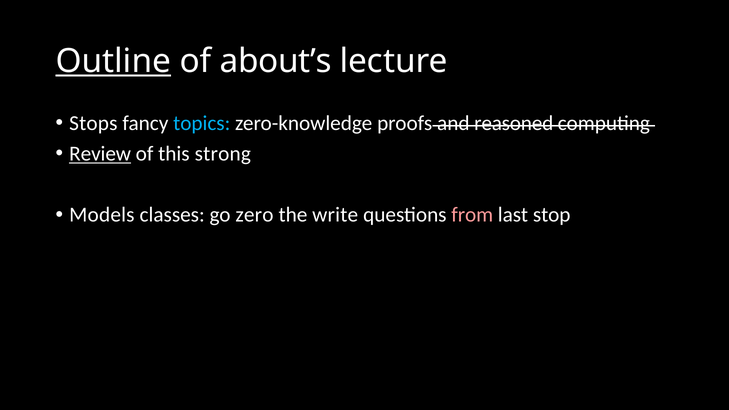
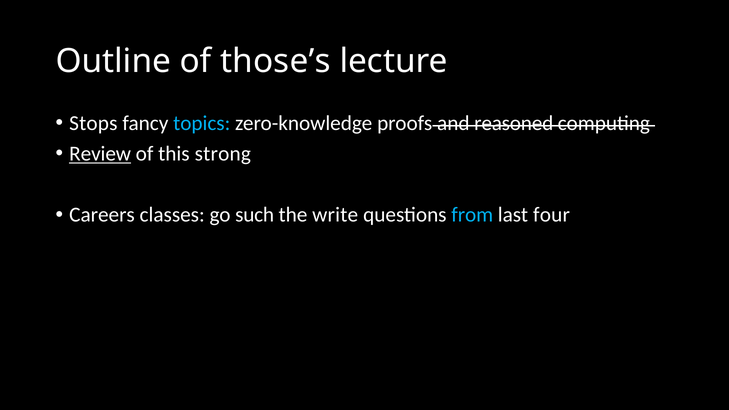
Outline underline: present -> none
about’s: about’s -> those’s
Models: Models -> Careers
zero: zero -> such
from colour: pink -> light blue
stop: stop -> four
